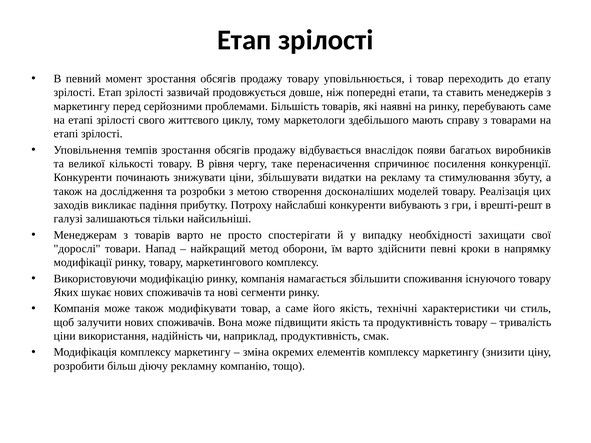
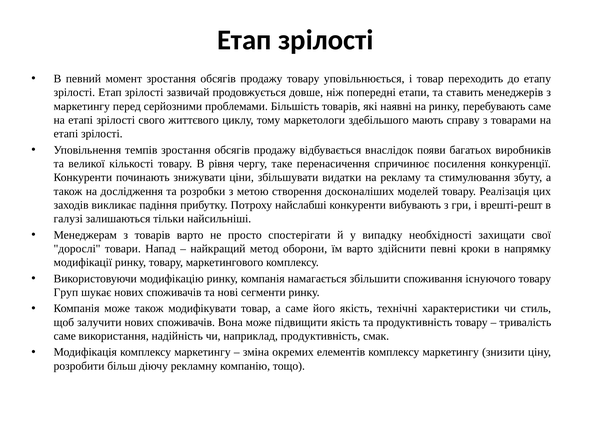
Яких: Яких -> Груп
ціни at (65, 336): ціни -> саме
